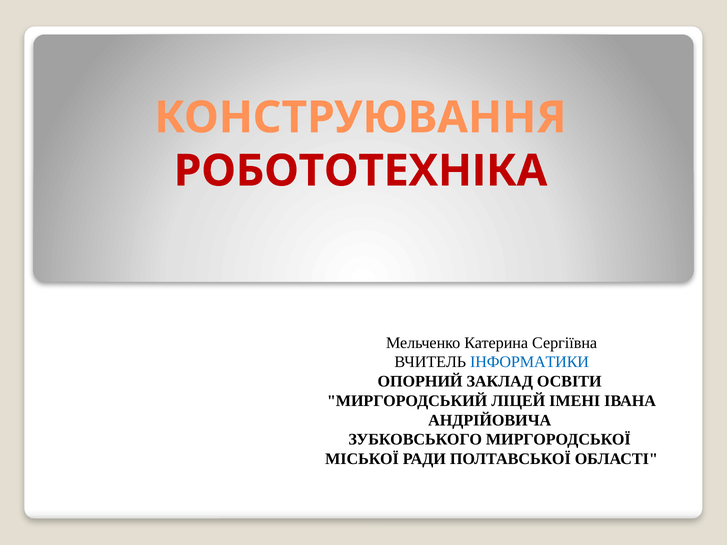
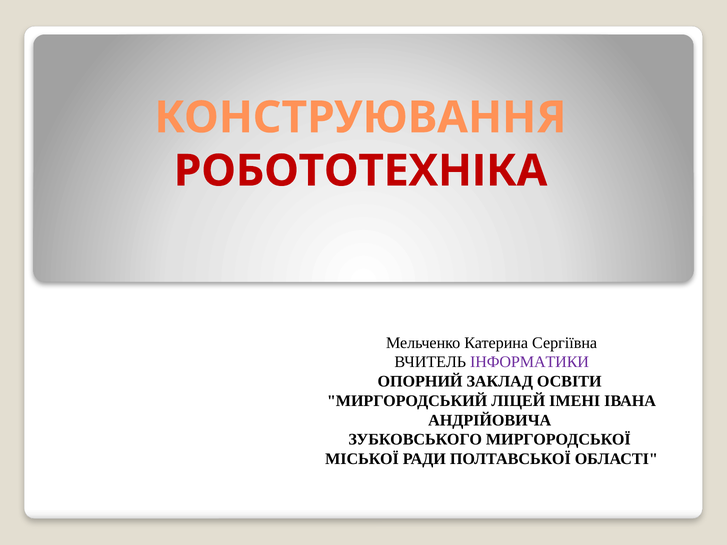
ІНФОРМАТИКИ colour: blue -> purple
